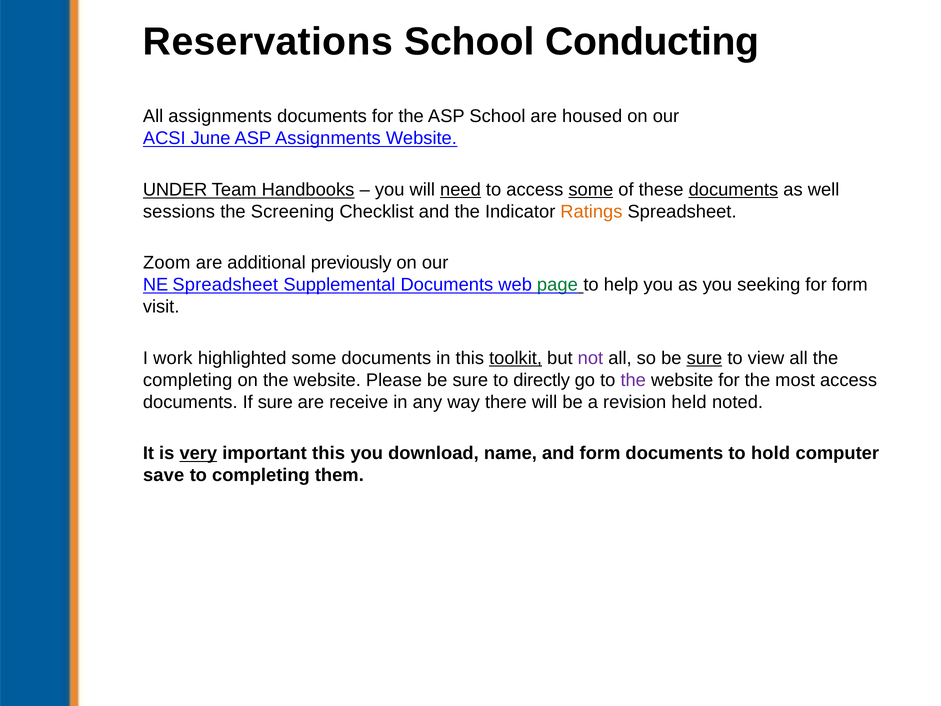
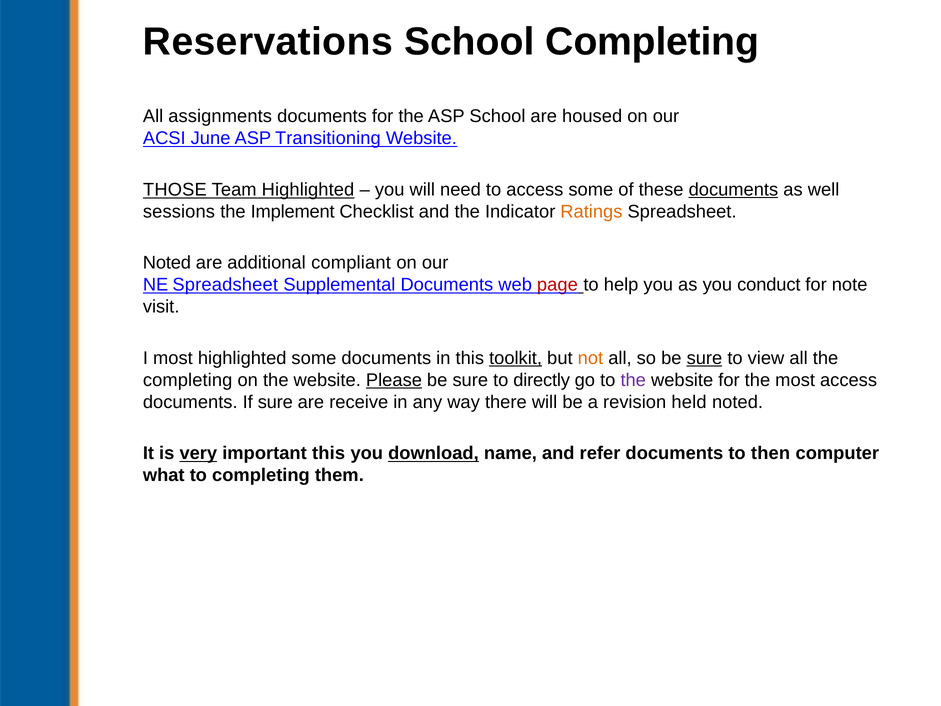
School Conducting: Conducting -> Completing
ASP Assignments: Assignments -> Transitioning
UNDER: UNDER -> THOSE
Team Handbooks: Handbooks -> Highlighted
need underline: present -> none
some at (591, 190) underline: present -> none
Screening: Screening -> Implement
Zoom at (167, 263): Zoom -> Noted
previously: previously -> compliant
page colour: green -> red
seeking: seeking -> conduct
for form: form -> note
I work: work -> most
not colour: purple -> orange
Please underline: none -> present
download underline: none -> present
and form: form -> refer
hold: hold -> then
save: save -> what
